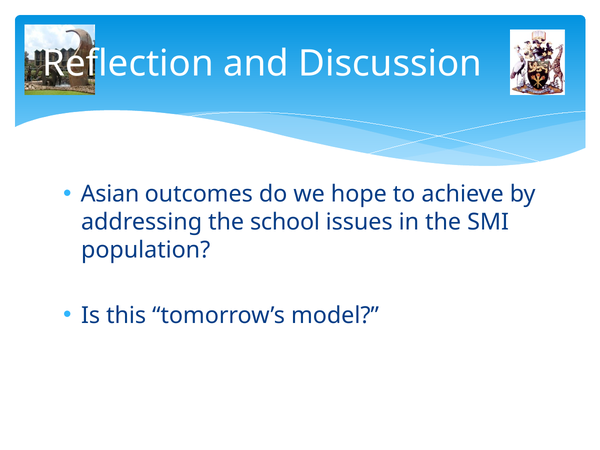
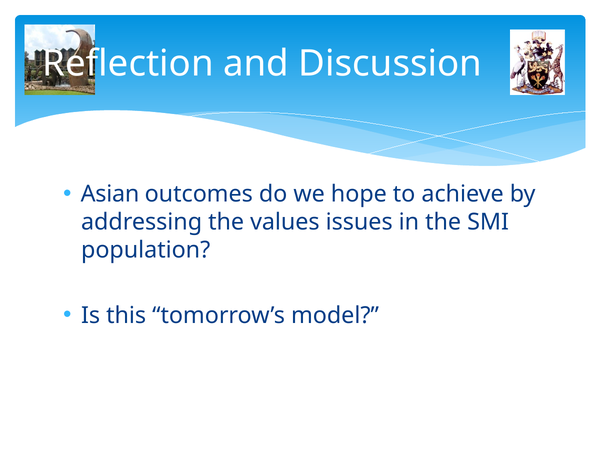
school: school -> values
